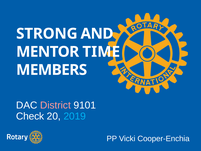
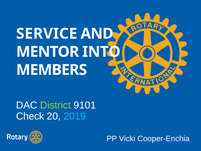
STRONG: STRONG -> SERVICE
TIME: TIME -> INTO
District colour: pink -> light green
